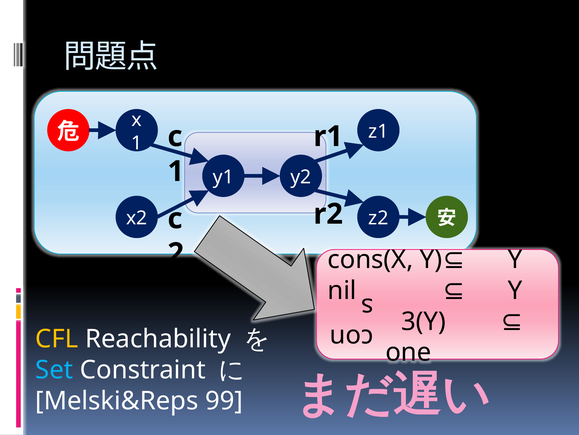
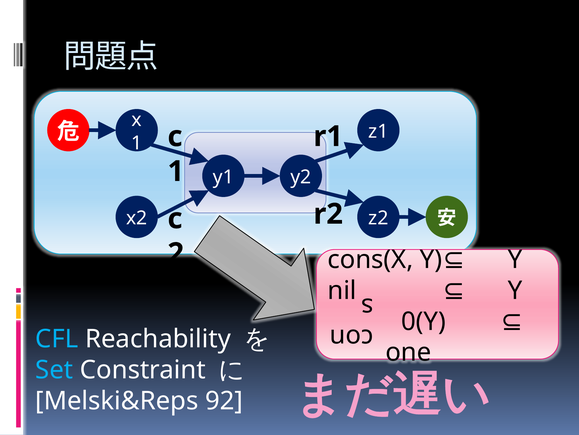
3(Y: 3(Y -> 0(Y
CFL colour: yellow -> light blue
99: 99 -> 92
